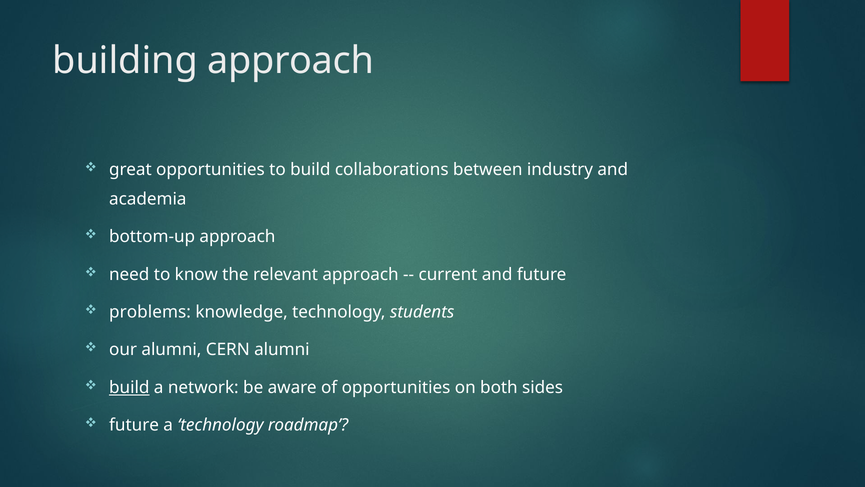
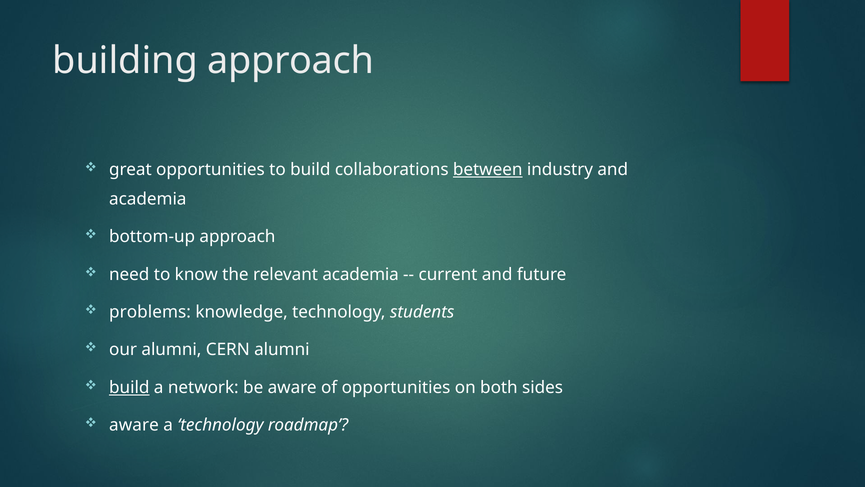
between underline: none -> present
relevant approach: approach -> academia
future at (134, 425): future -> aware
